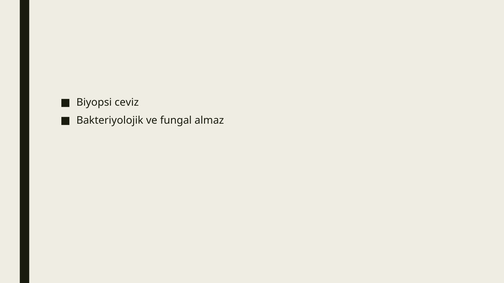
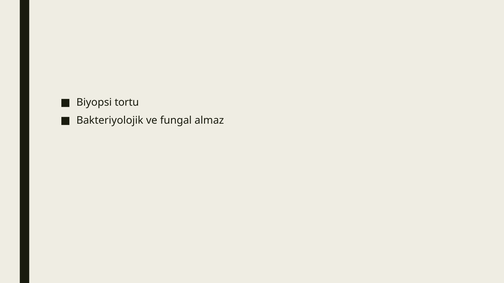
ceviz: ceviz -> tortu
